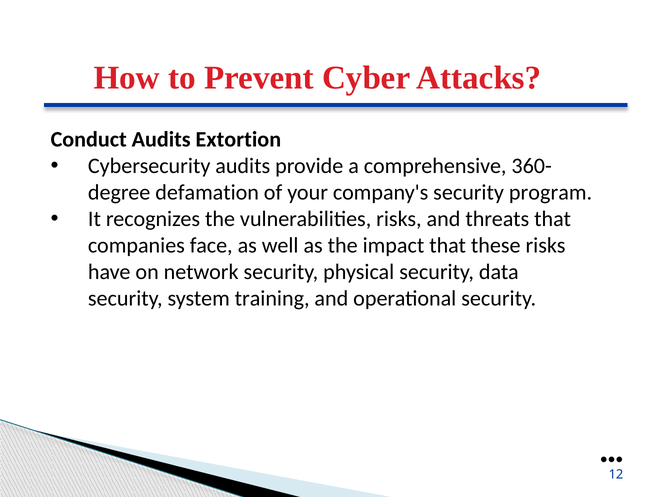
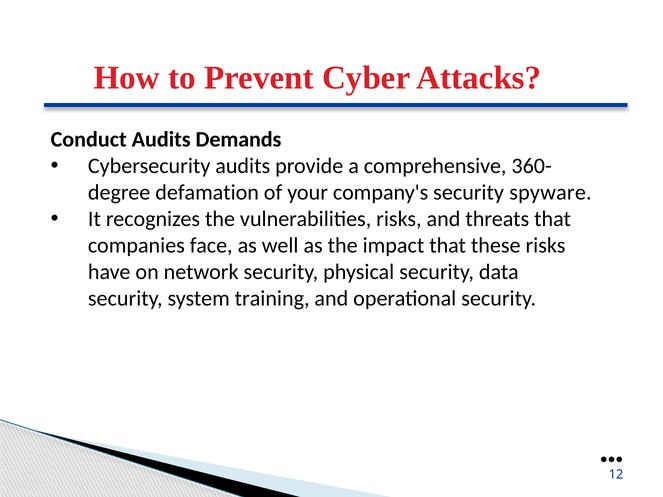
Extortion: Extortion -> Demands
program: program -> spyware
